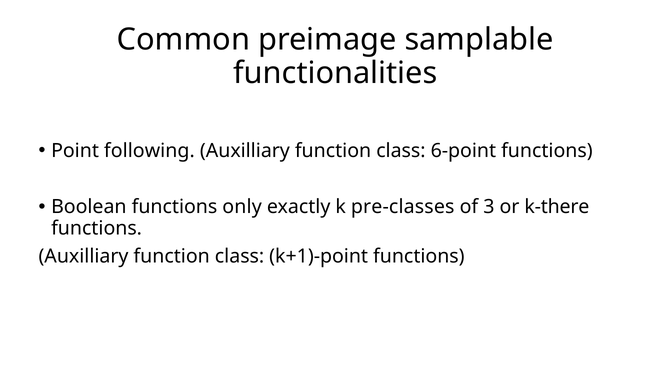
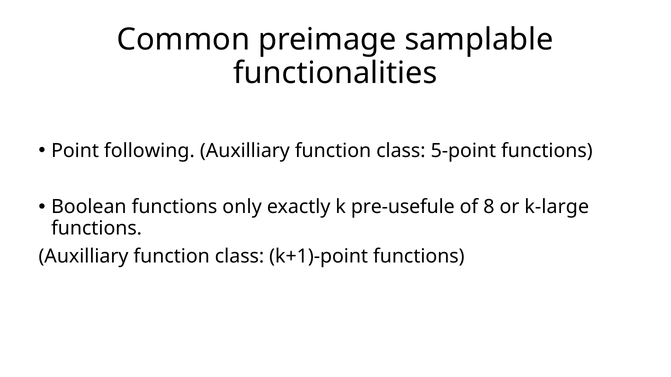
6-point: 6-point -> 5-point
pre-classes: pre-classes -> pre-usefule
3: 3 -> 8
k-there: k-there -> k-large
